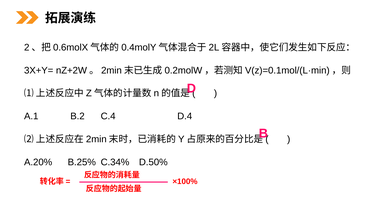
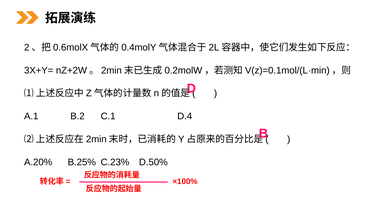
C.4: C.4 -> C.1
C.34%: C.34% -> C.23%
